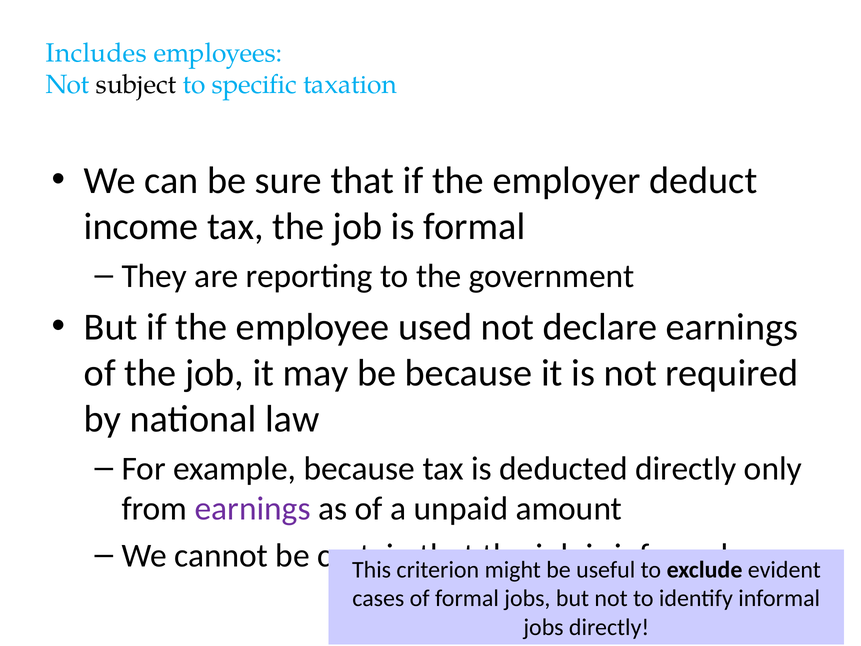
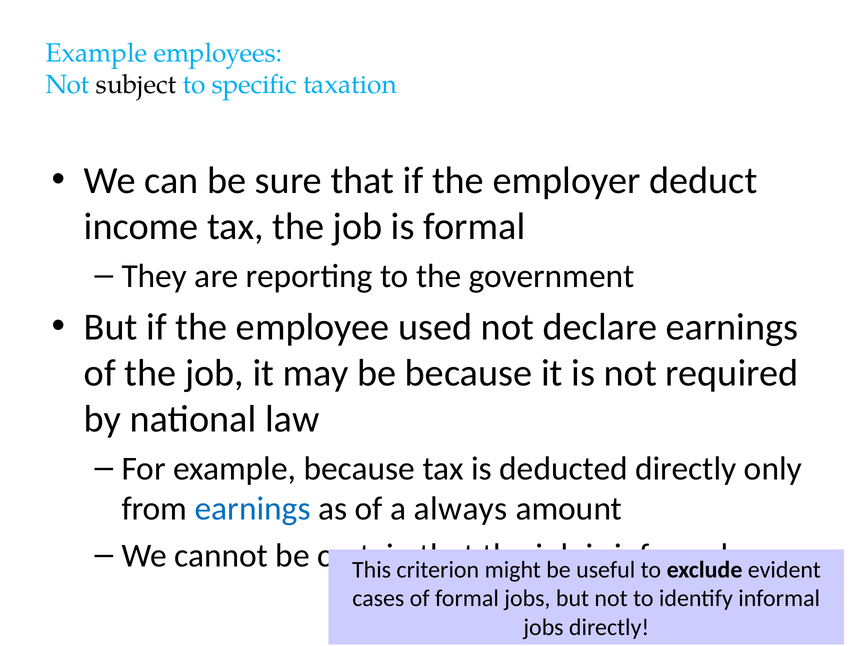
Includes at (96, 53): Includes -> Example
earnings at (253, 508) colour: purple -> blue
unpaid: unpaid -> always
